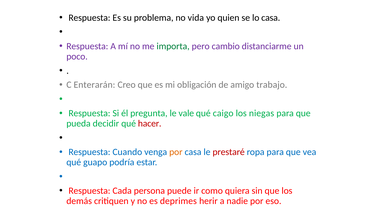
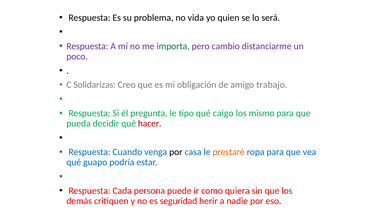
lo casa: casa -> será
Enterarán: Enterarán -> Solidarizas
vale: vale -> tipo
niegas: niegas -> mismo
por at (176, 152) colour: orange -> black
prestaré colour: red -> orange
deprimes: deprimes -> seguridad
